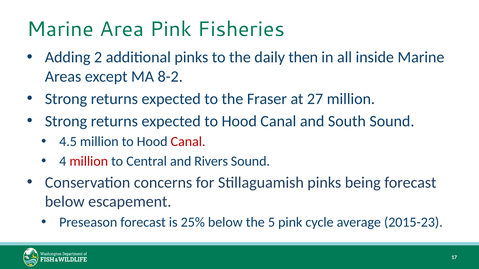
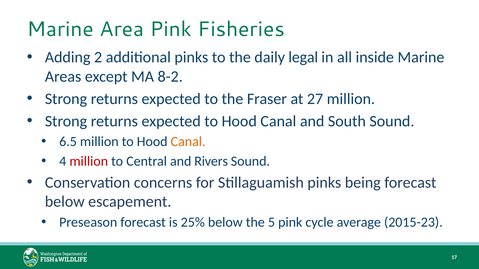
then: then -> legal
4.5: 4.5 -> 6.5
Canal at (188, 142) colour: red -> orange
